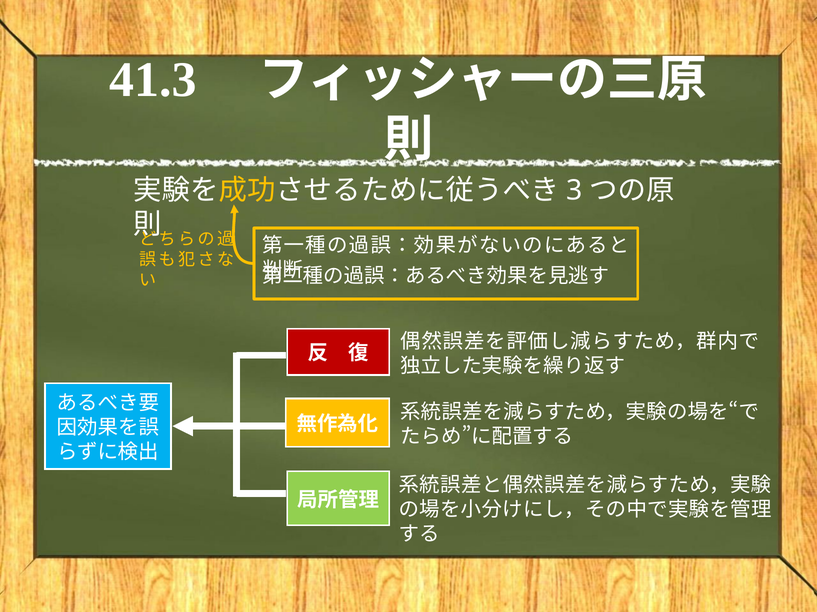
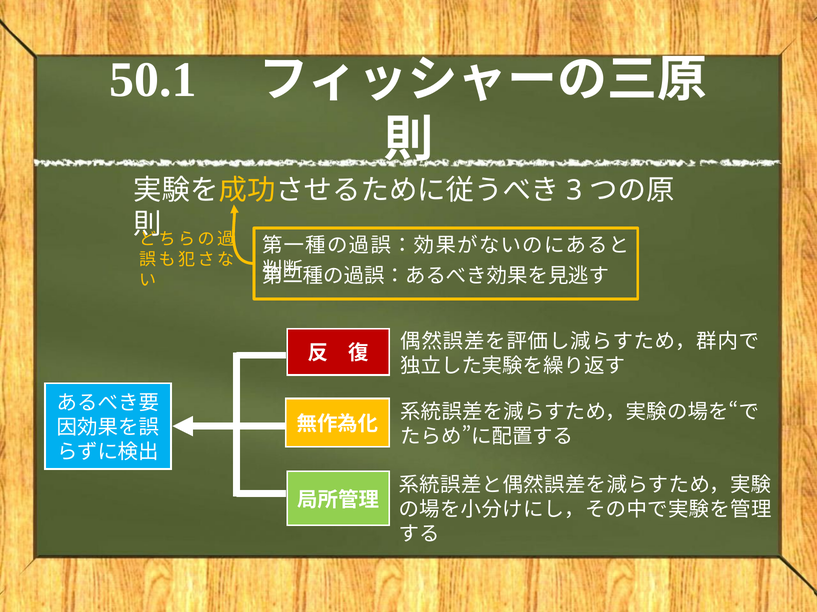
41.3: 41.3 -> 50.1
